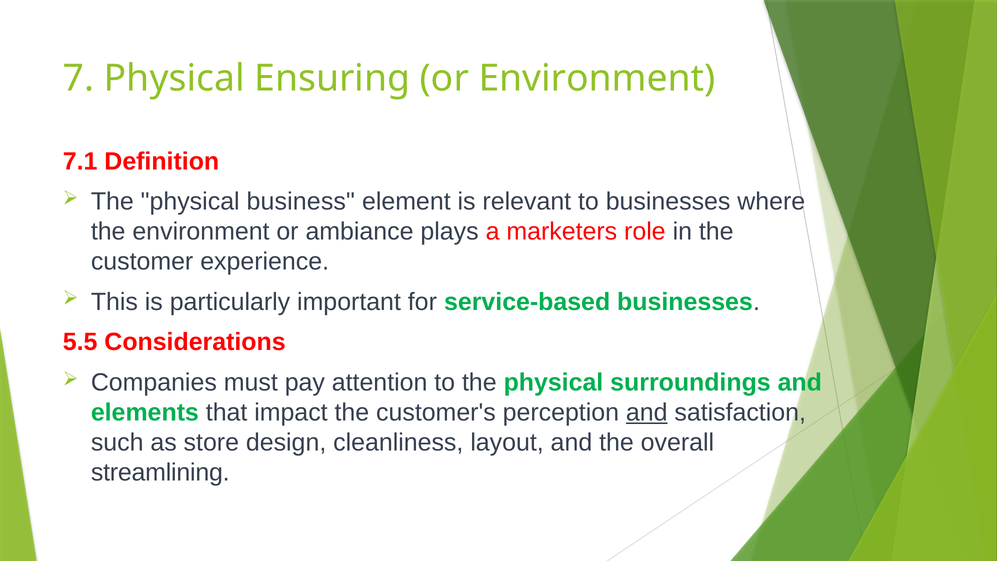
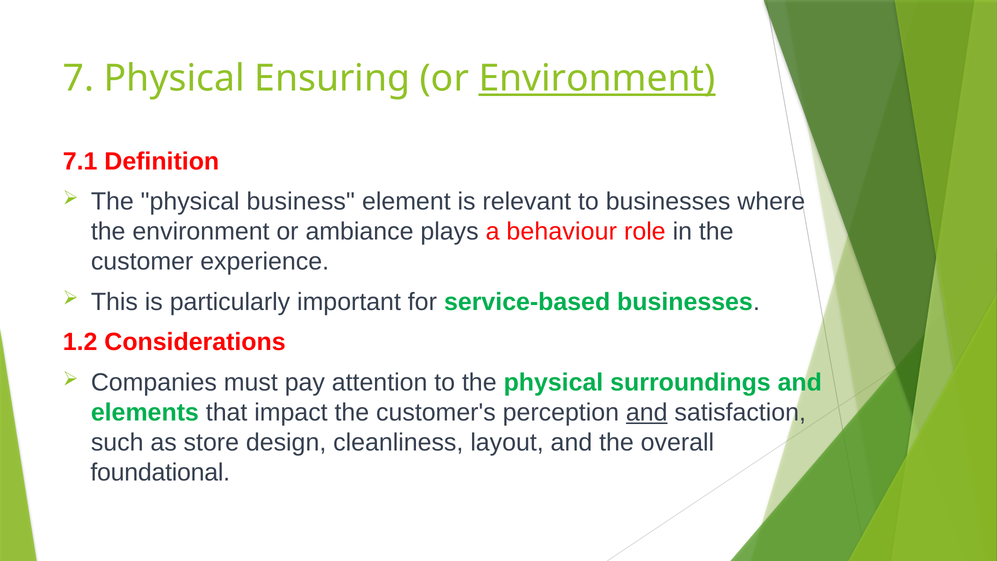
Environment at (597, 79) underline: none -> present
marketers: marketers -> behaviour
5.5: 5.5 -> 1.2
streamlining: streamlining -> foundational
